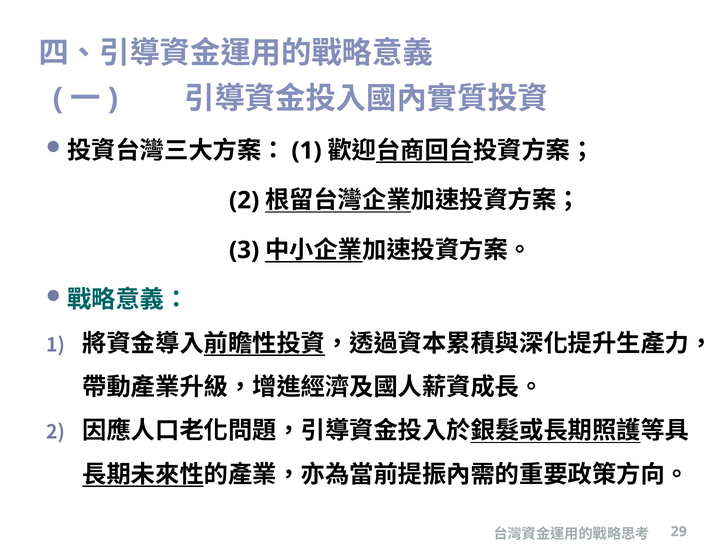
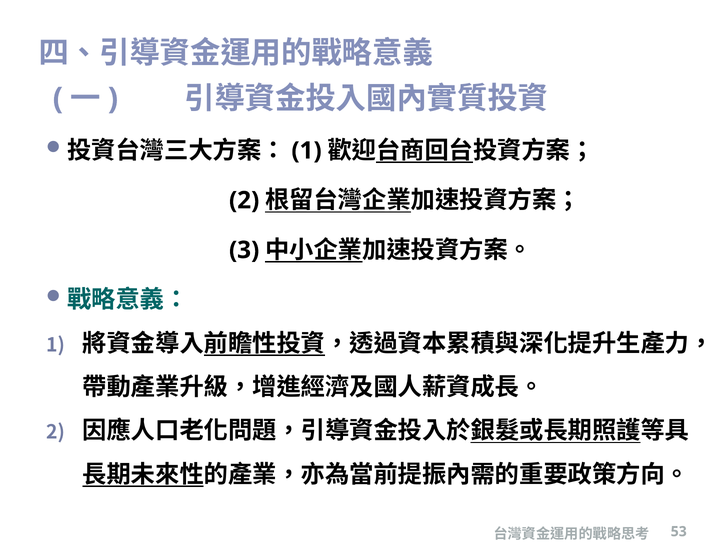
29: 29 -> 53
